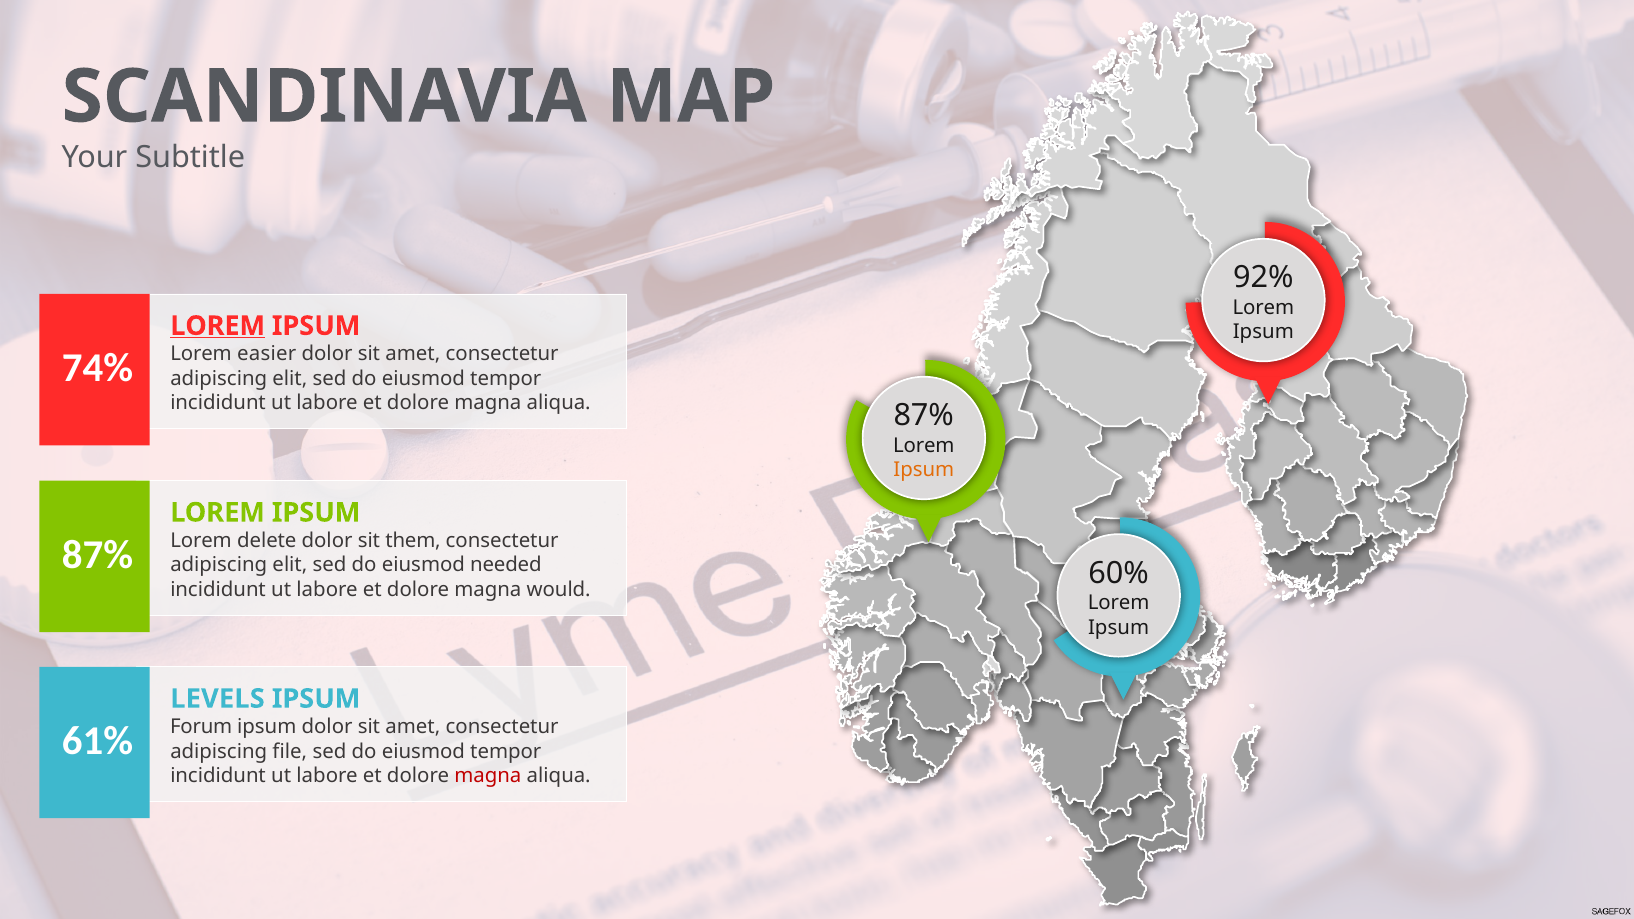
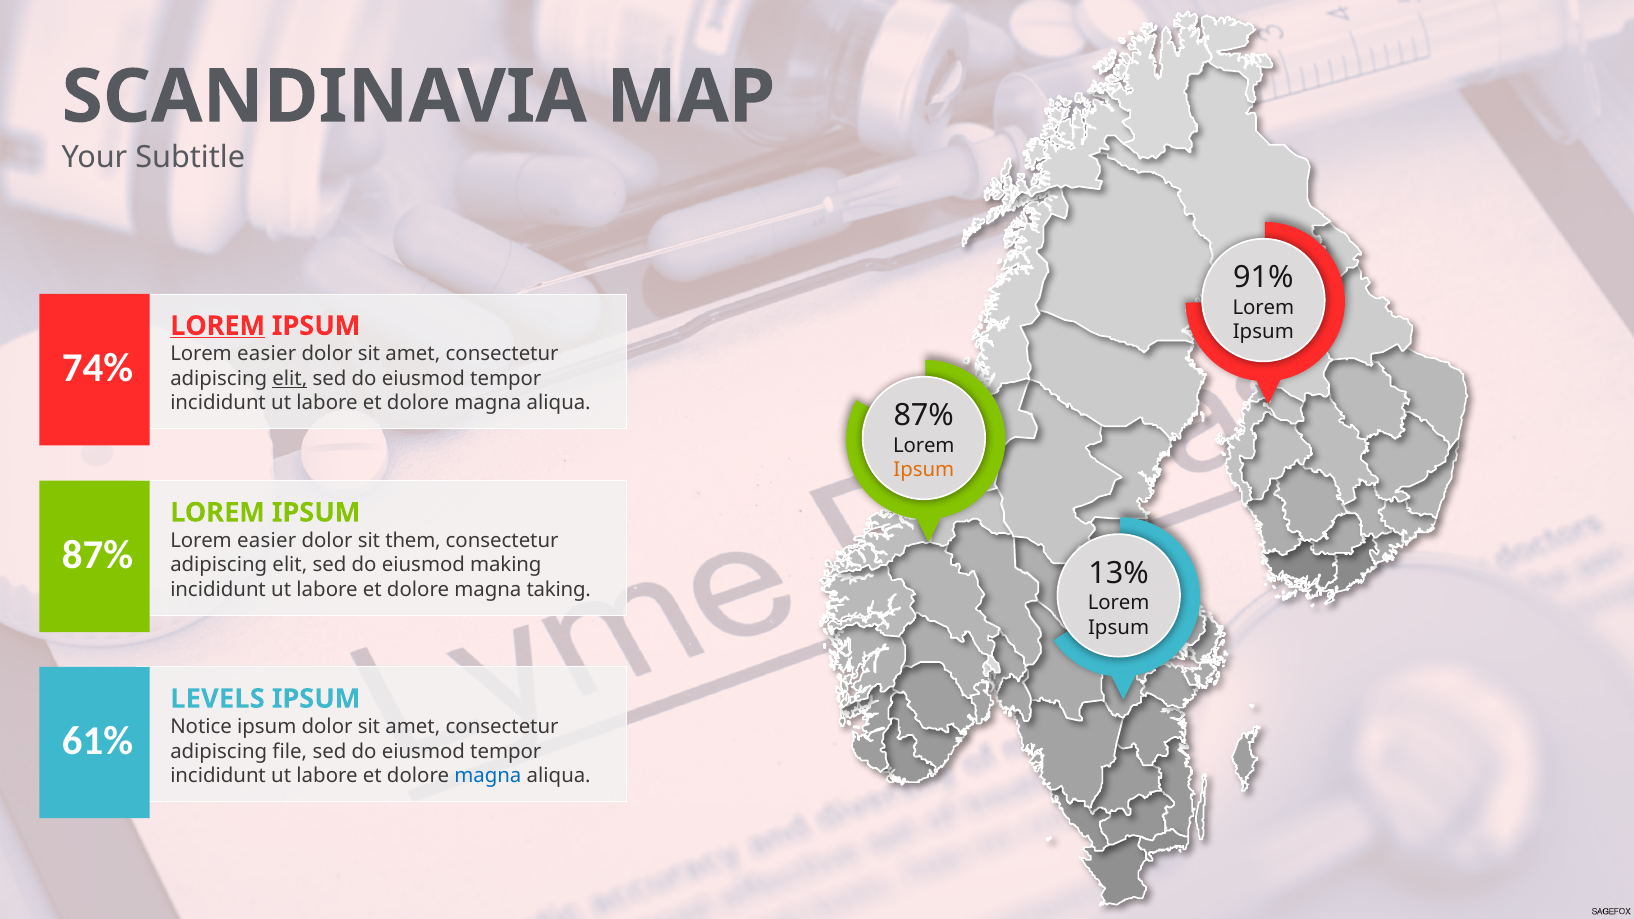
92%: 92% -> 91%
elit at (290, 379) underline: none -> present
delete at (267, 541): delete -> easier
needed: needed -> making
60%: 60% -> 13%
would: would -> taking
Forum: Forum -> Notice
magna at (488, 776) colour: red -> blue
